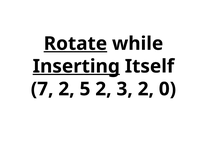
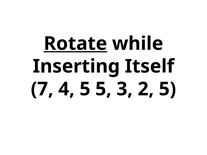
Inserting underline: present -> none
7 2: 2 -> 4
5 2: 2 -> 5
2 0: 0 -> 5
